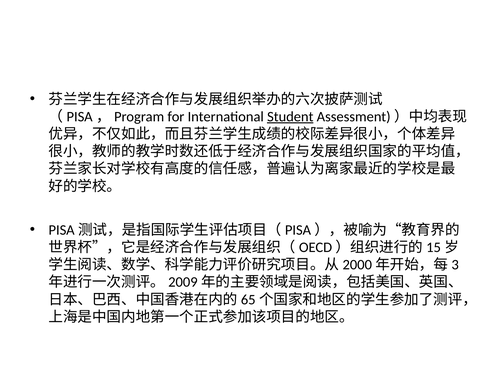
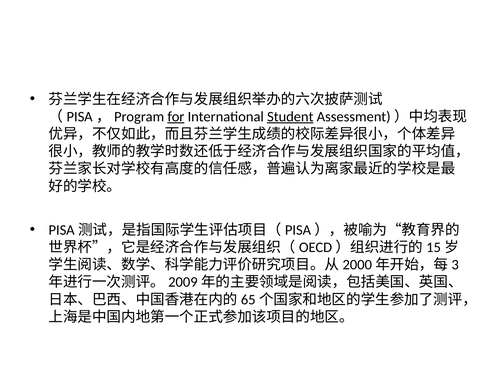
for underline: none -> present
